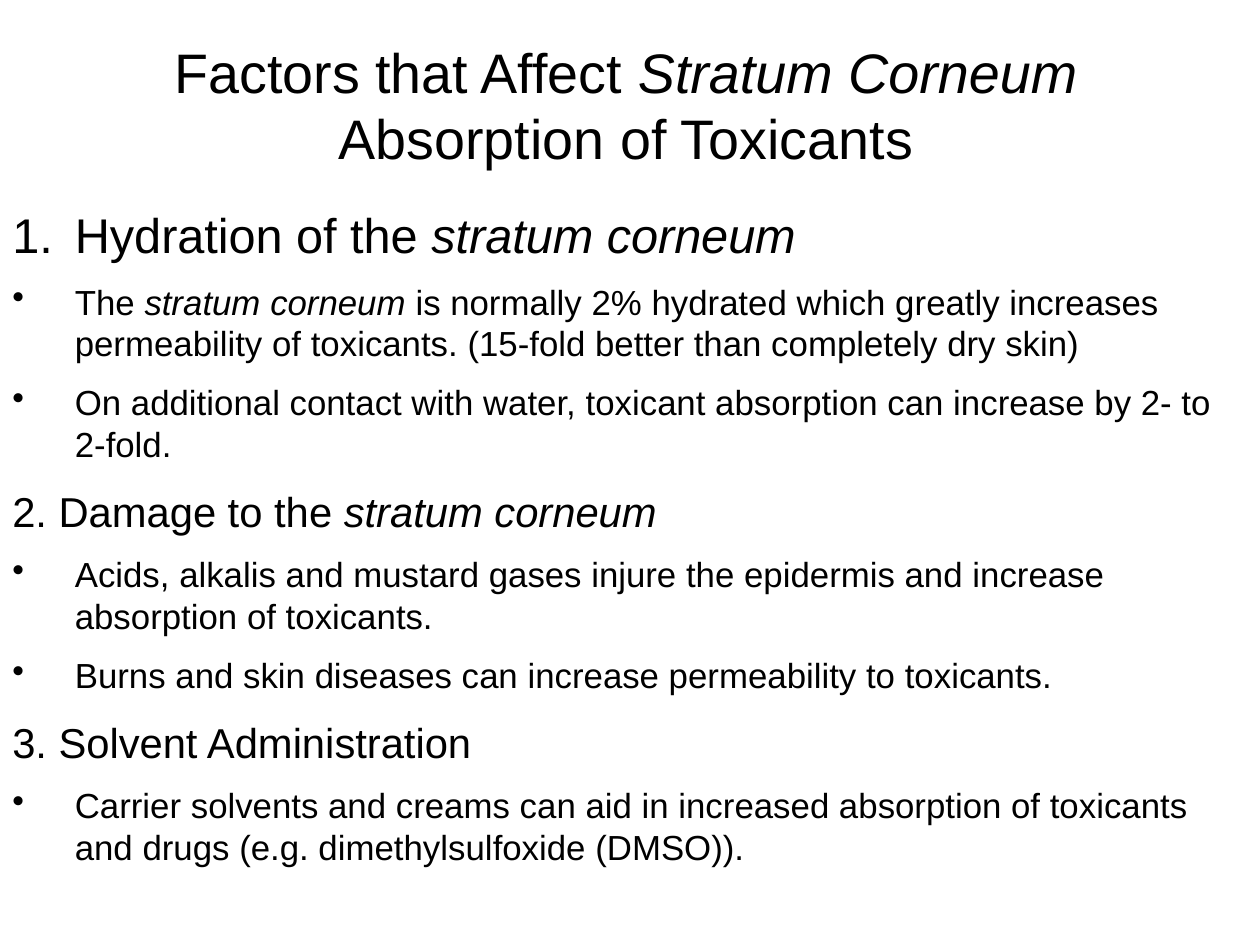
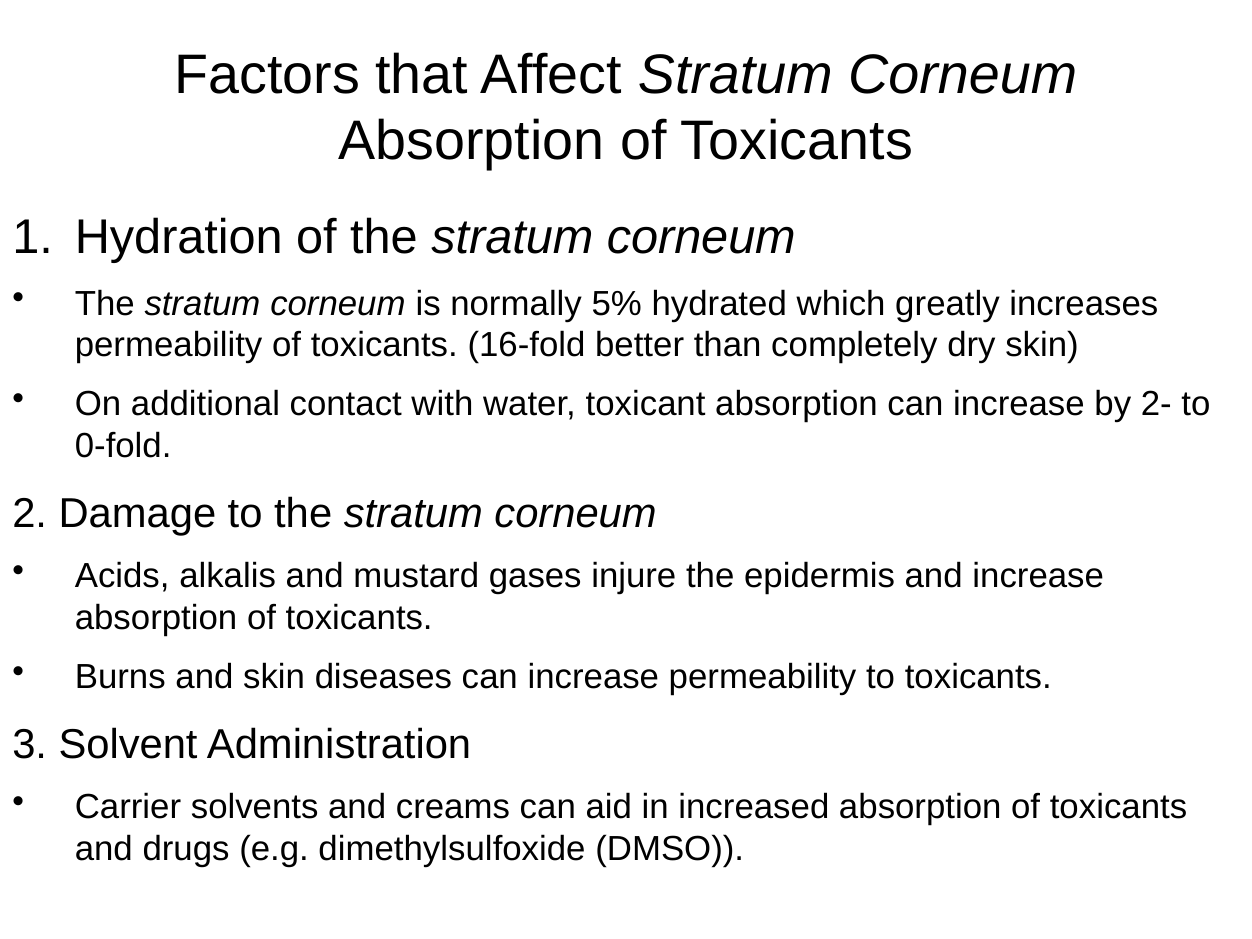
2%: 2% -> 5%
15-fold: 15-fold -> 16-fold
2-fold: 2-fold -> 0-fold
